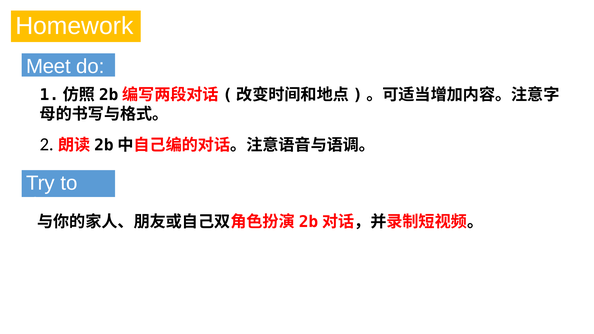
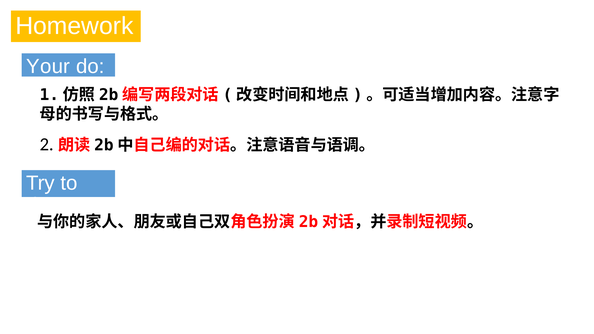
Meet: Meet -> Your
